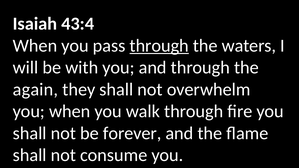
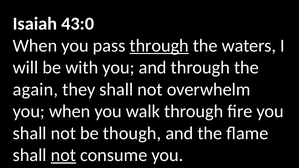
43:4: 43:4 -> 43:0
forever: forever -> though
not at (63, 155) underline: none -> present
